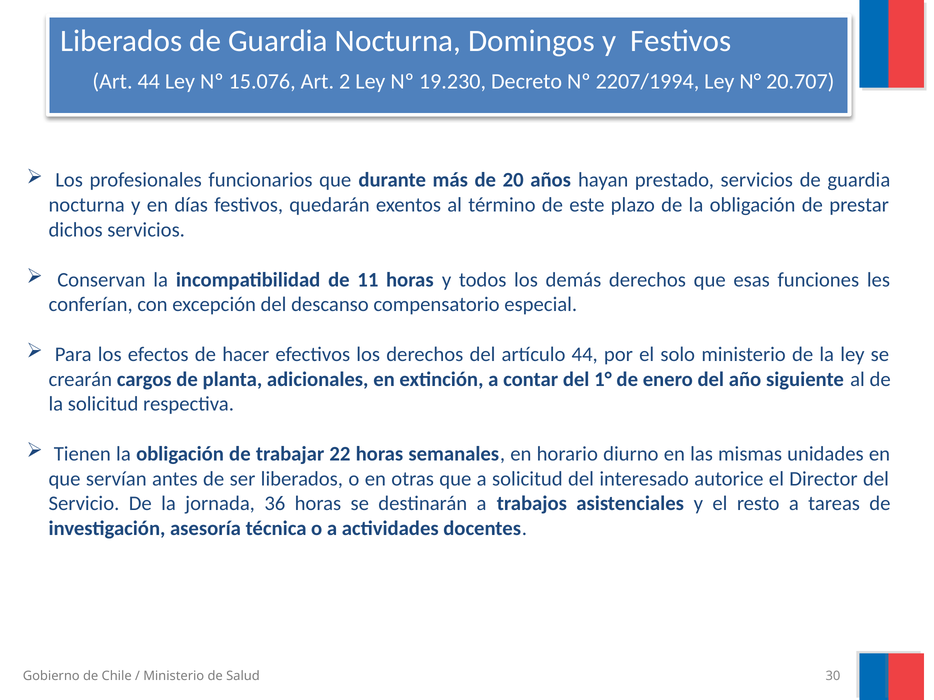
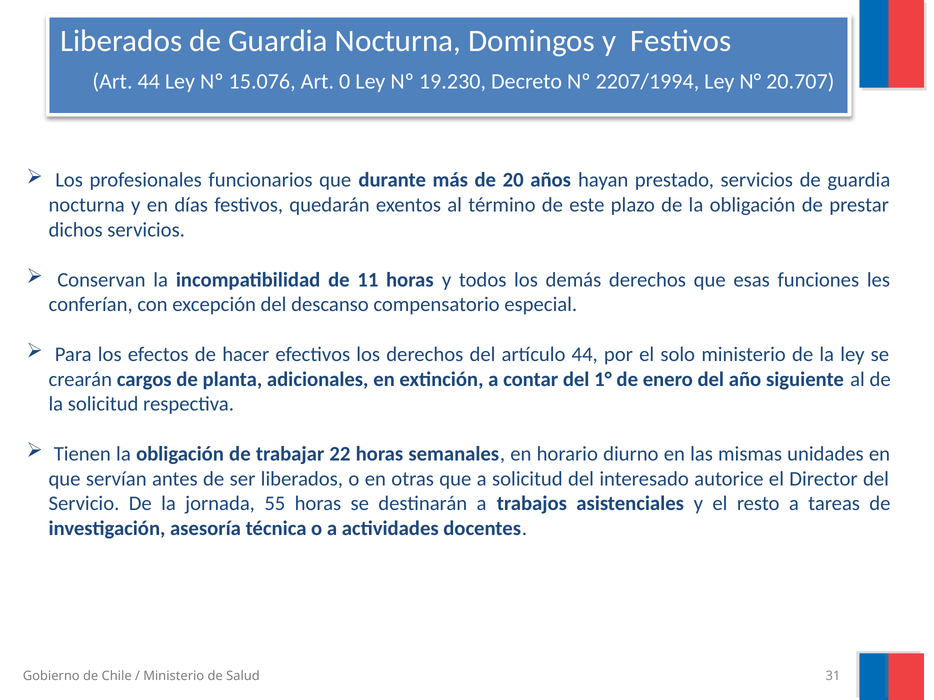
2: 2 -> 0
36: 36 -> 55
30: 30 -> 31
